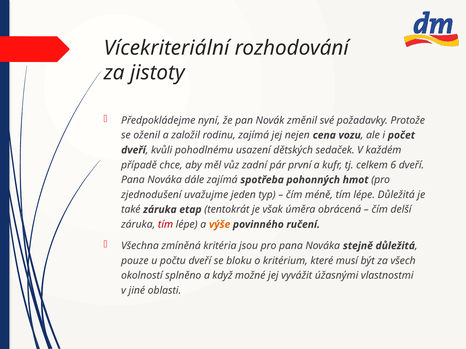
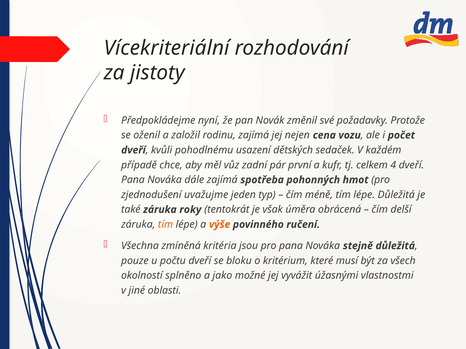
6: 6 -> 4
etap: etap -> roky
tím at (165, 225) colour: red -> orange
když: když -> jako
